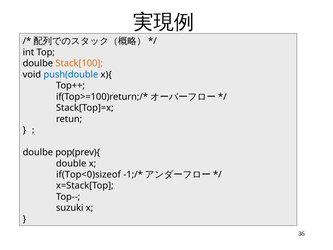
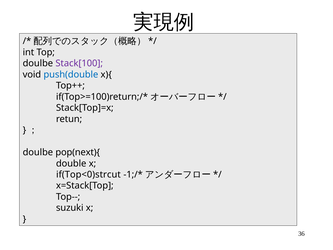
Stack[100 colour: orange -> purple
pop(prev){: pop(prev){ -> pop(next){
if(Top<0)sizeof: if(Top<0)sizeof -> if(Top<0)strcut
